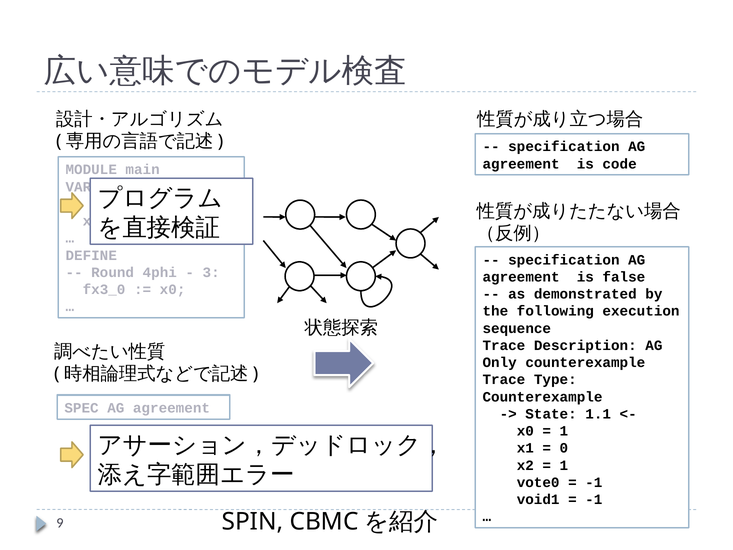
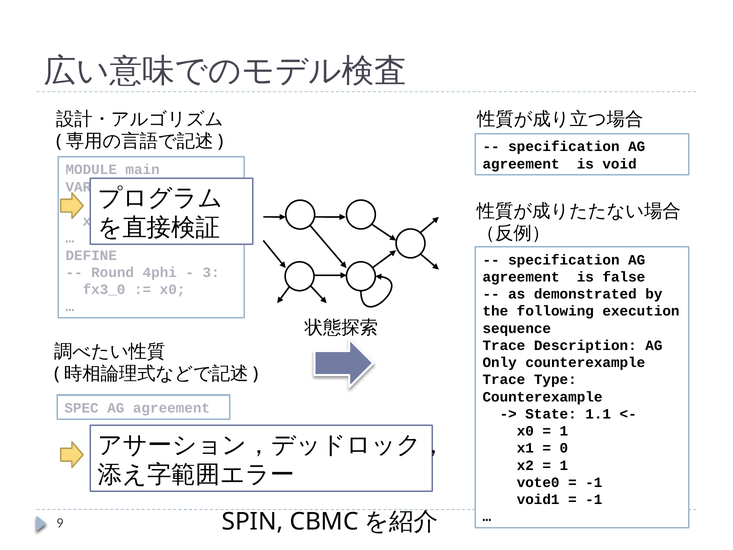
code: code -> void
